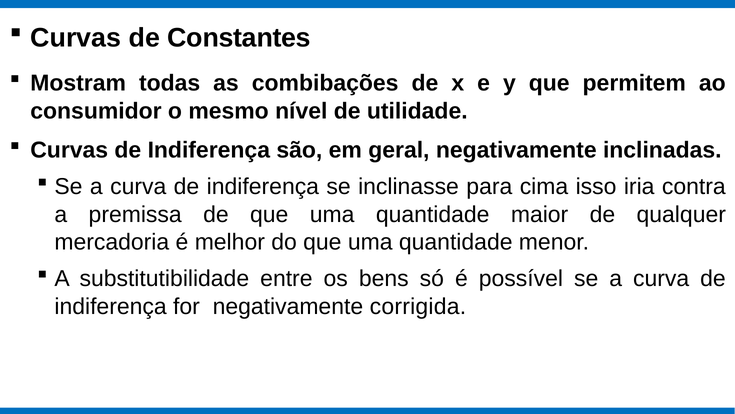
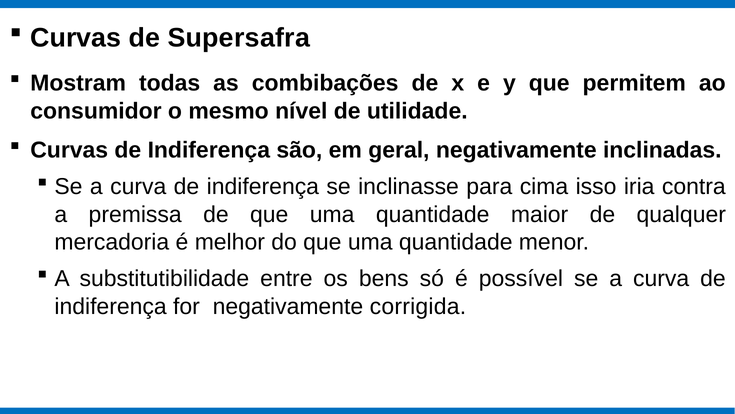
Constantes: Constantes -> Supersafra
